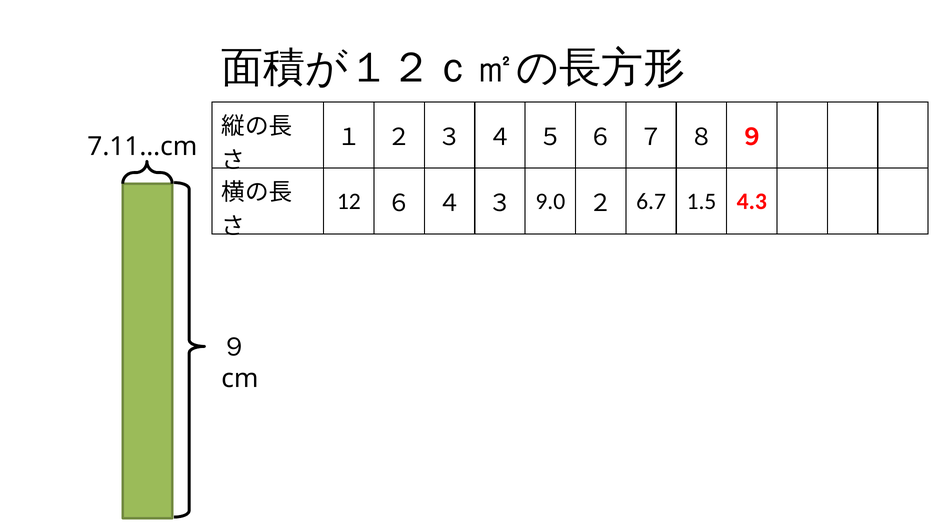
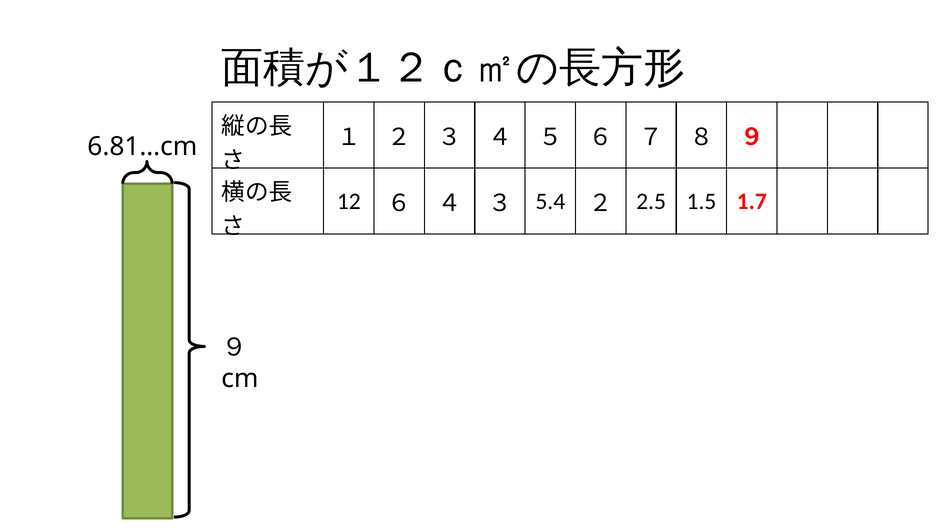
7.11…cm: 7.11…cm -> 6.81…cm
9.0: 9.0 -> 5.4
6.7: 6.7 -> 2.5
4.3: 4.3 -> 1.7
